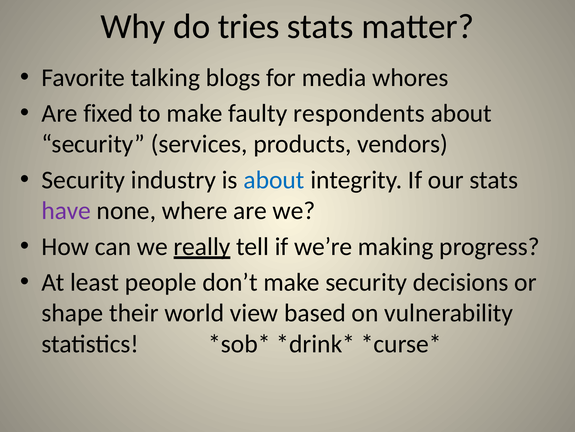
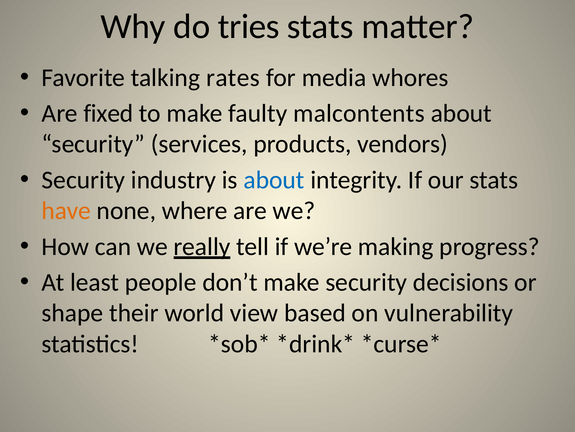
blogs: blogs -> rates
respondents: respondents -> malcontents
have colour: purple -> orange
